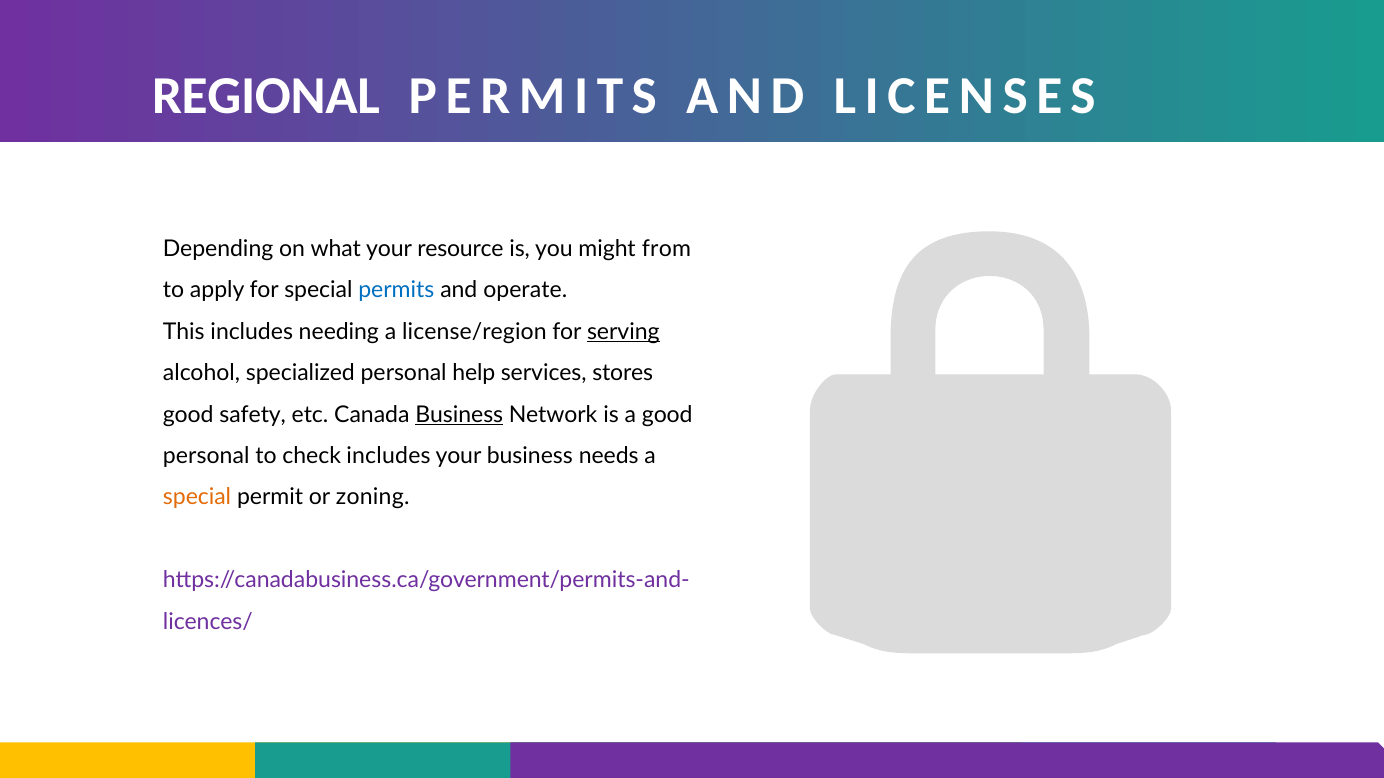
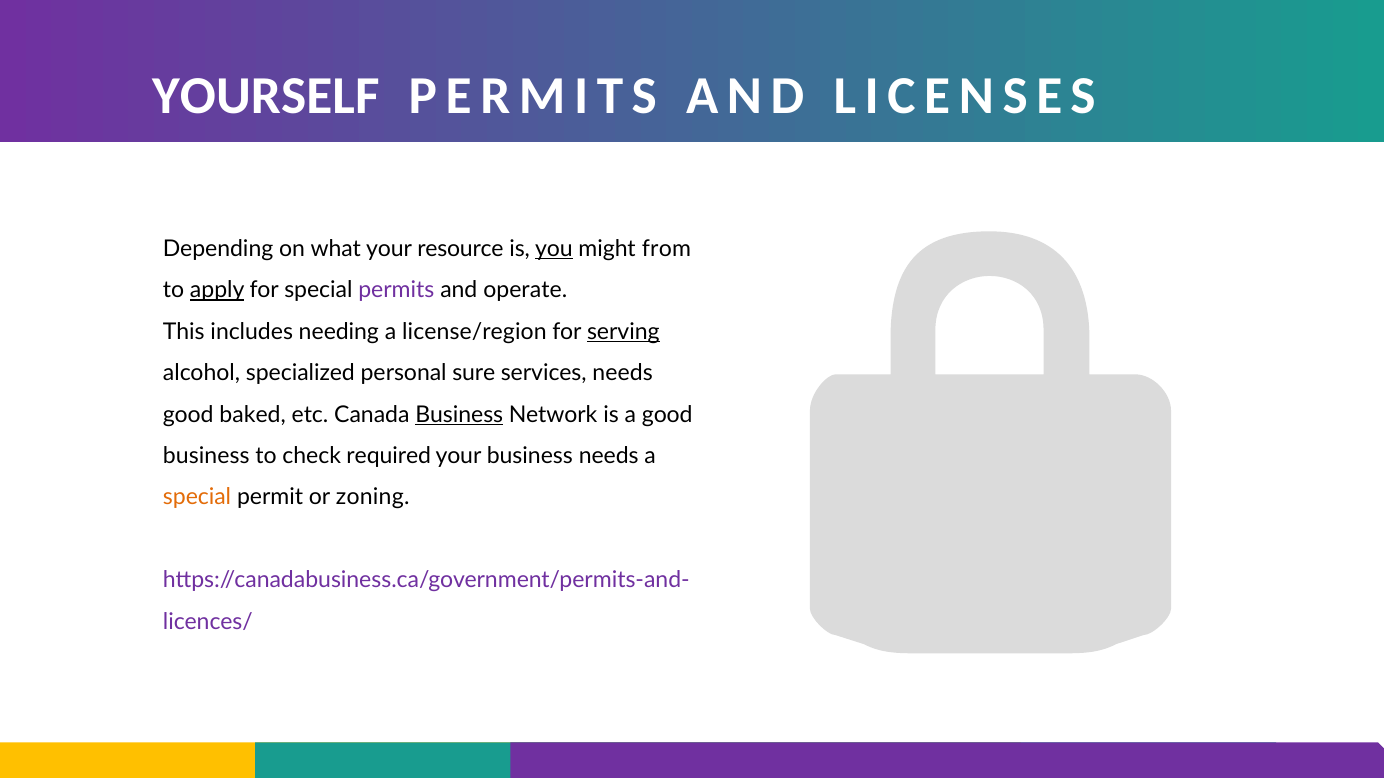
REGIONAL: REGIONAL -> YOURSELF
you underline: none -> present
apply underline: none -> present
permits at (396, 290) colour: blue -> purple
help: help -> sure
services stores: stores -> needs
safety: safety -> baked
personal at (206, 456): personal -> business
check includes: includes -> required
